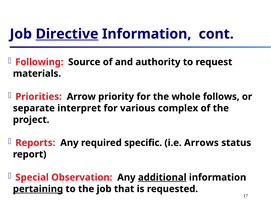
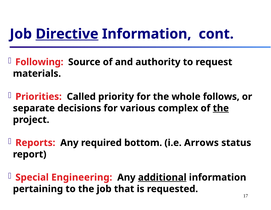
Arrow: Arrow -> Called
interpret: interpret -> decisions
the at (221, 108) underline: none -> present
specific: specific -> bottom
Observation: Observation -> Engineering
pertaining underline: present -> none
